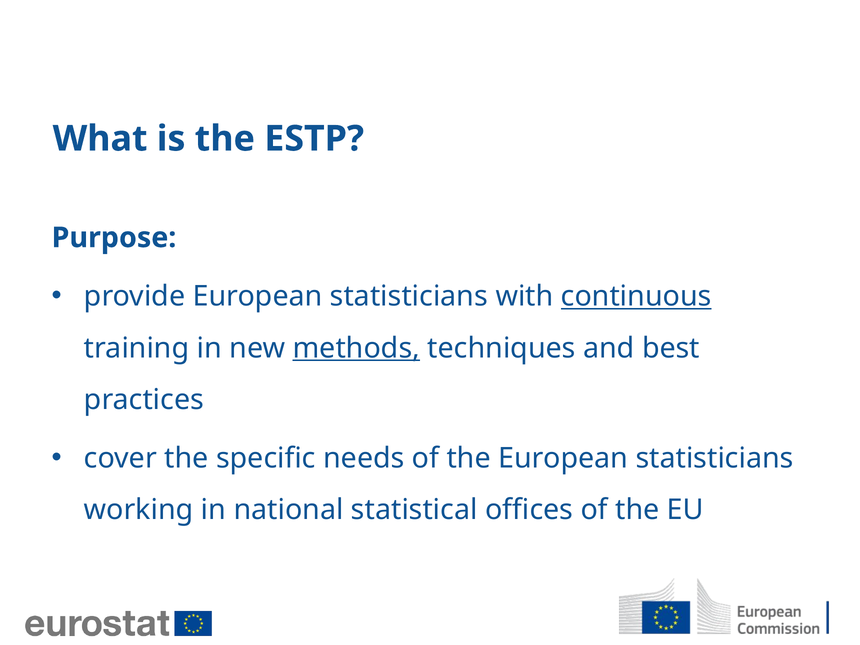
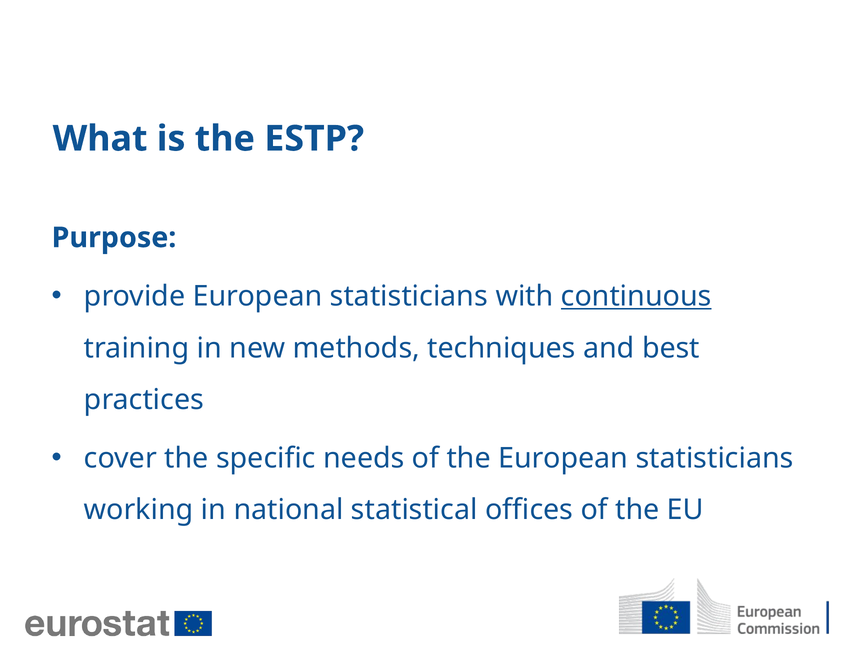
methods underline: present -> none
